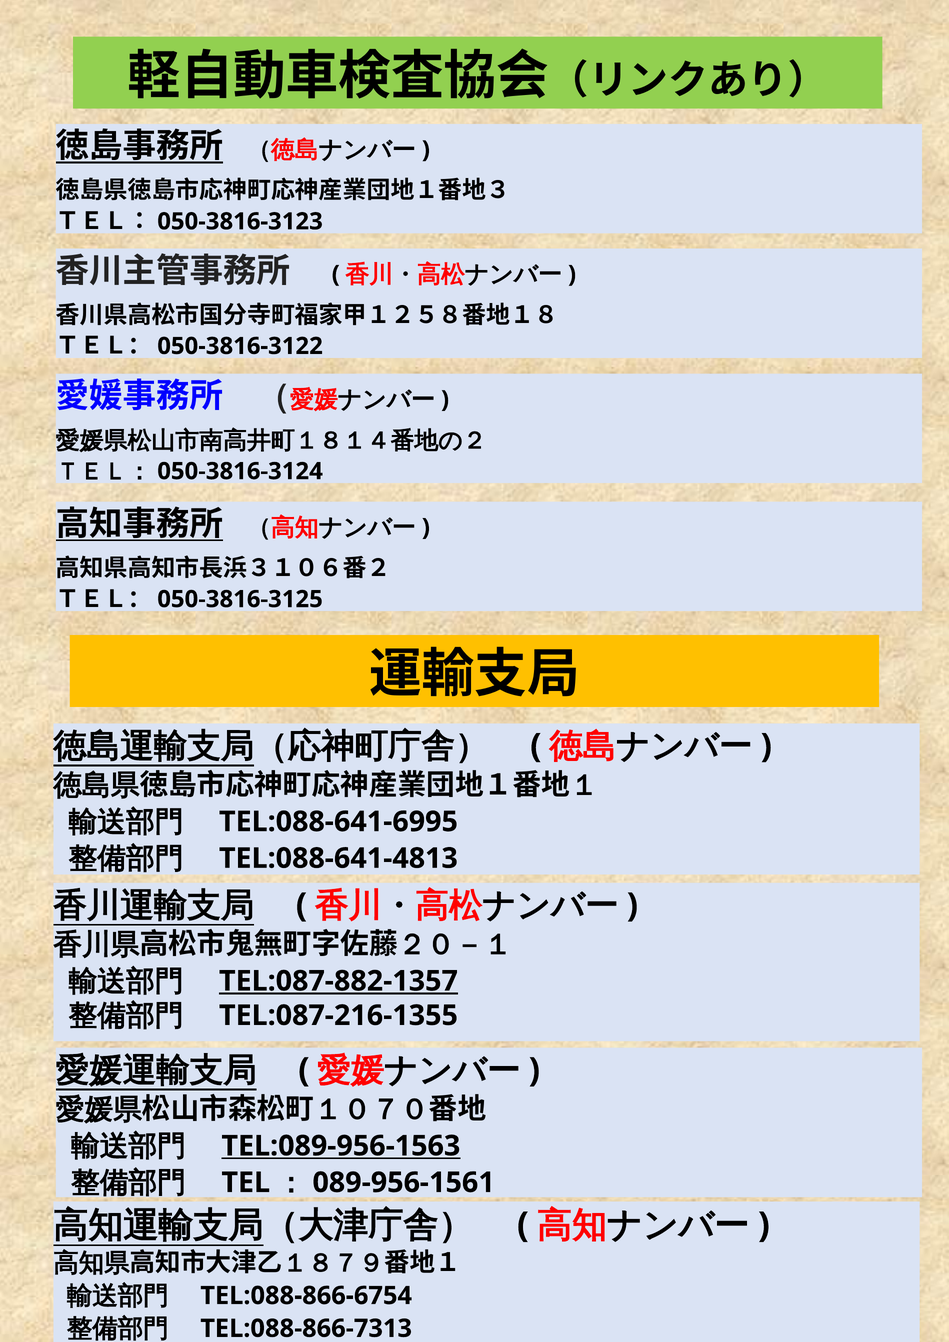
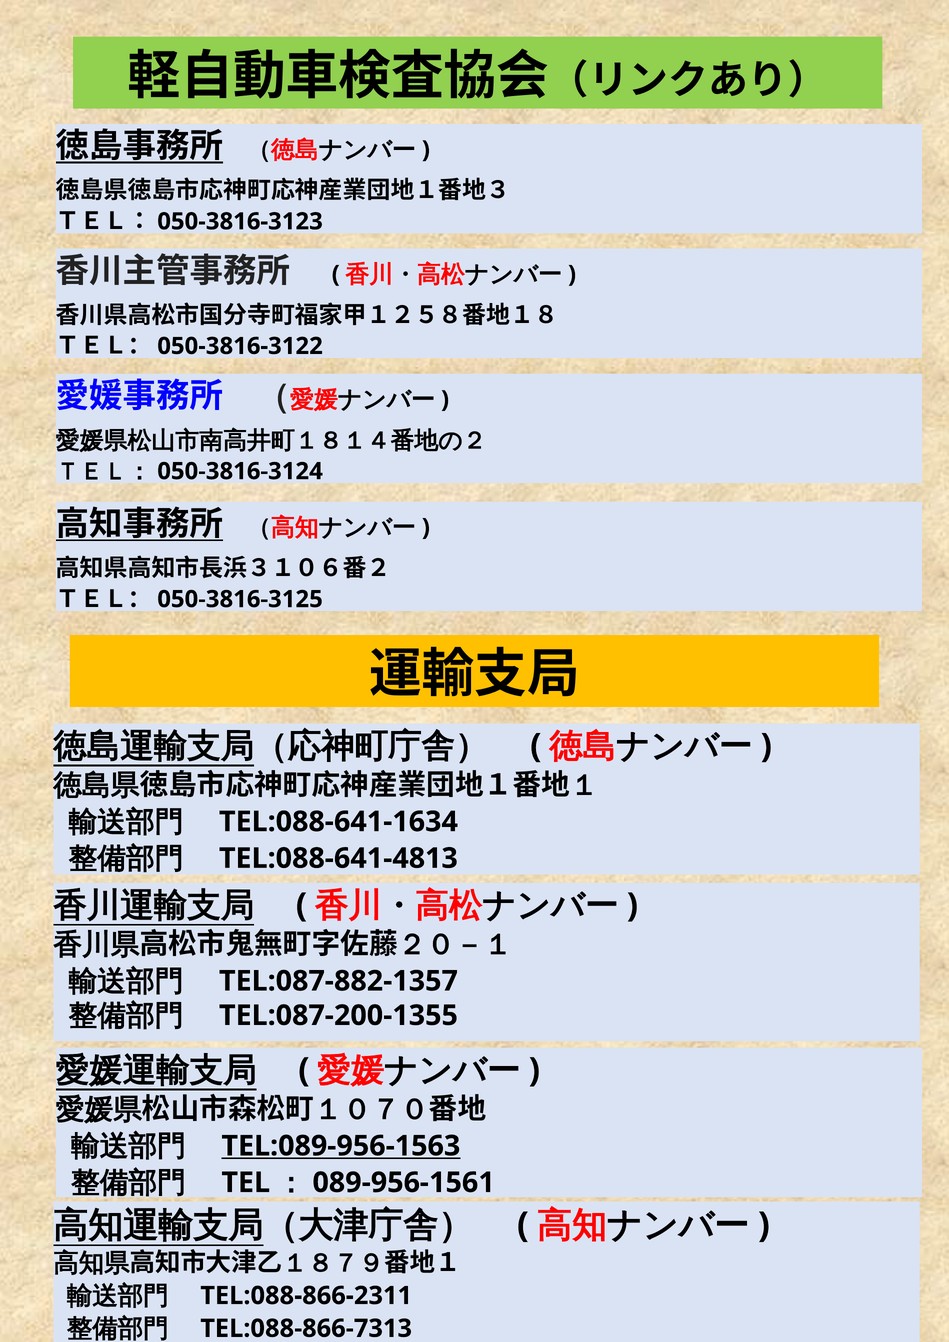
TEL:088-641-6995: TEL:088-641-6995 -> TEL:088-641-1634
TEL:087-882-1357 underline: present -> none
TEL:087-216-1355: TEL:087-216-1355 -> TEL:087-200-1355
TEL:088-866-6754: TEL:088-866-6754 -> TEL:088-866-2311
